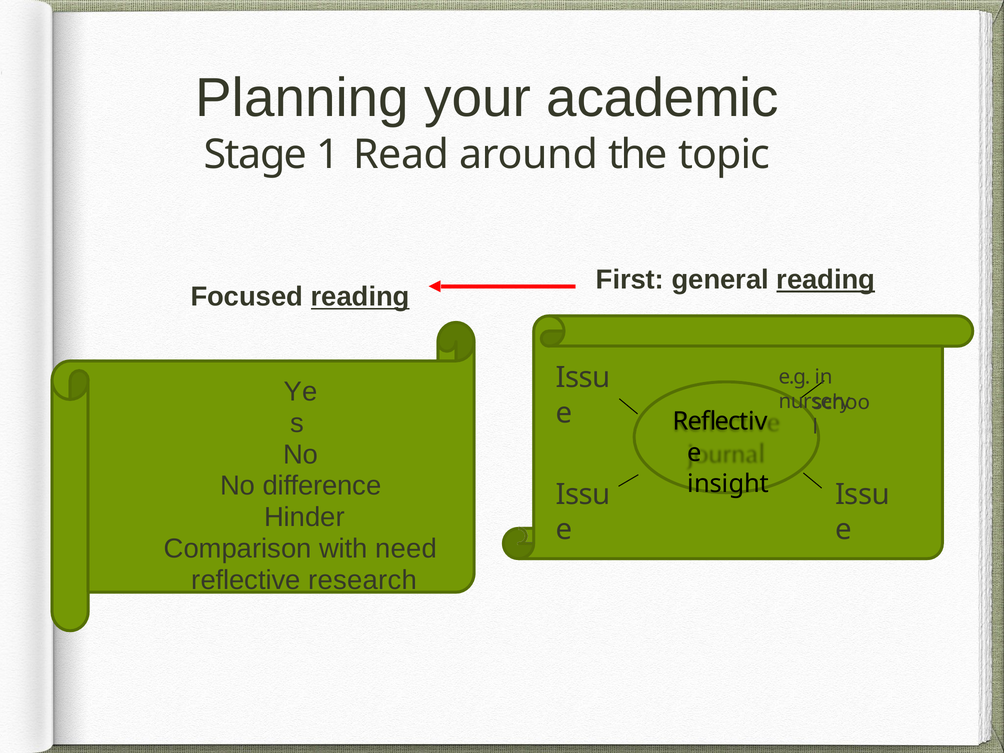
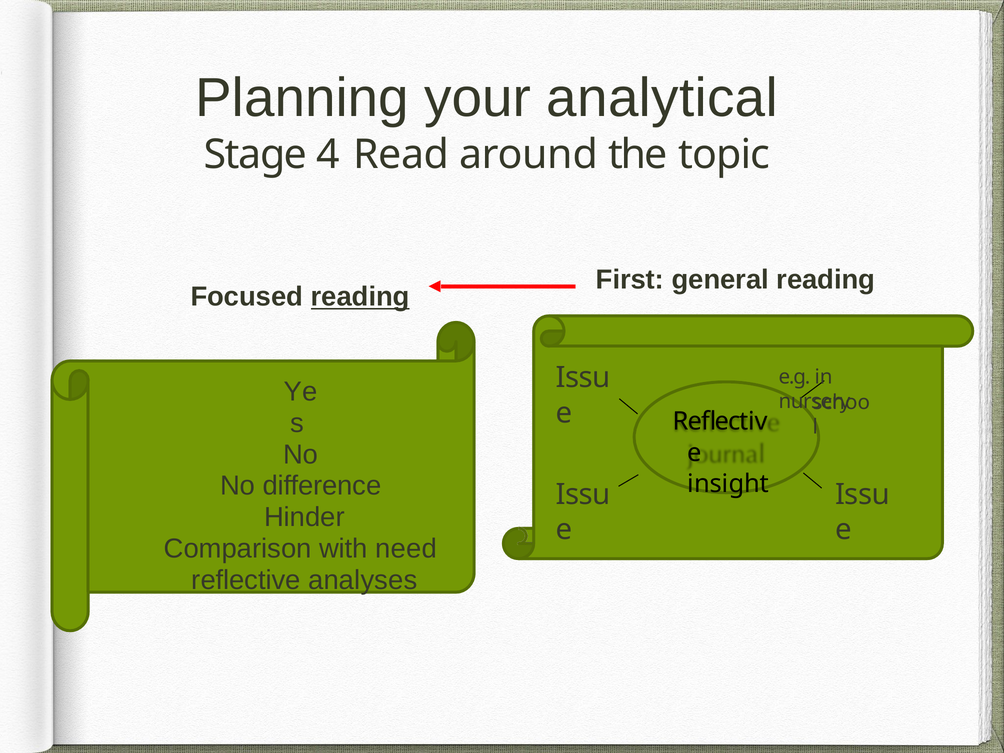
academic: academic -> analytical
1: 1 -> 4
reading at (826, 280) underline: present -> none
research: research -> analyses
